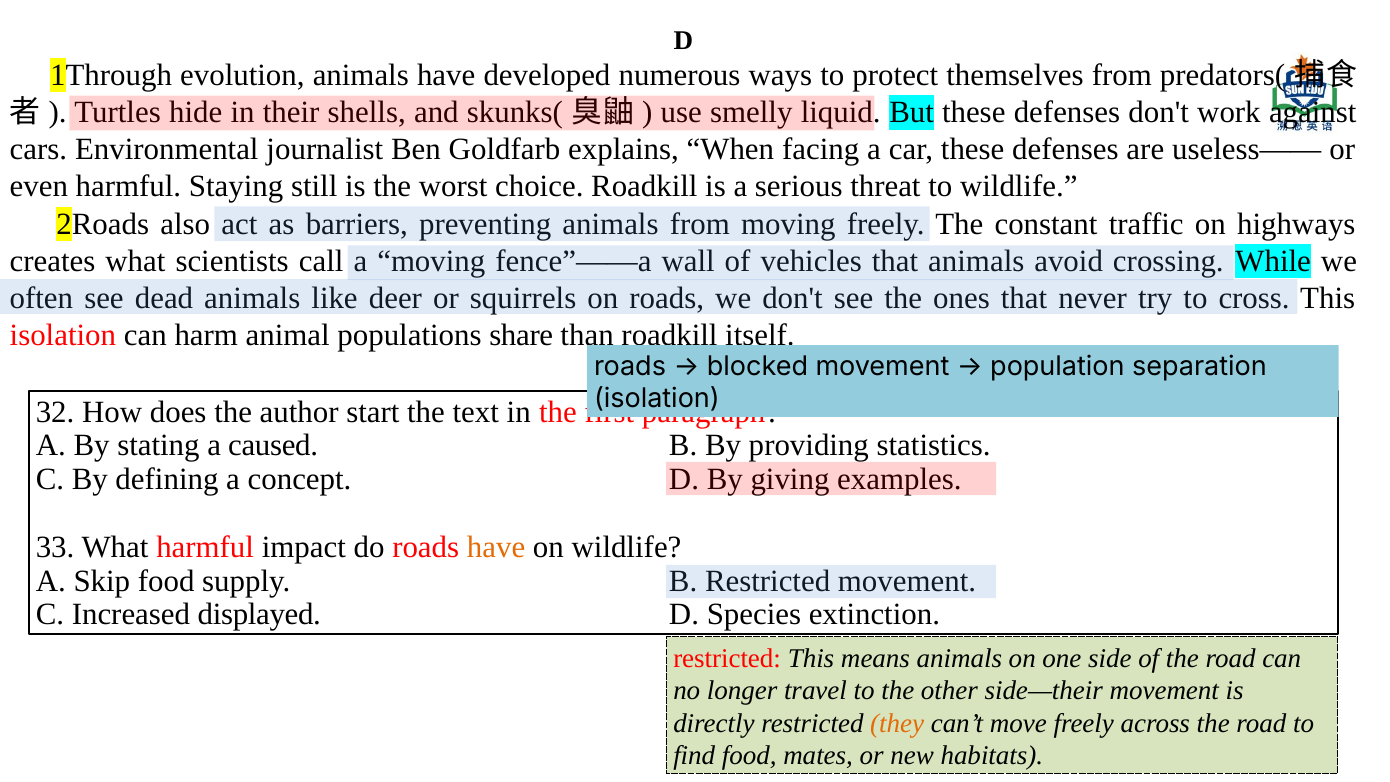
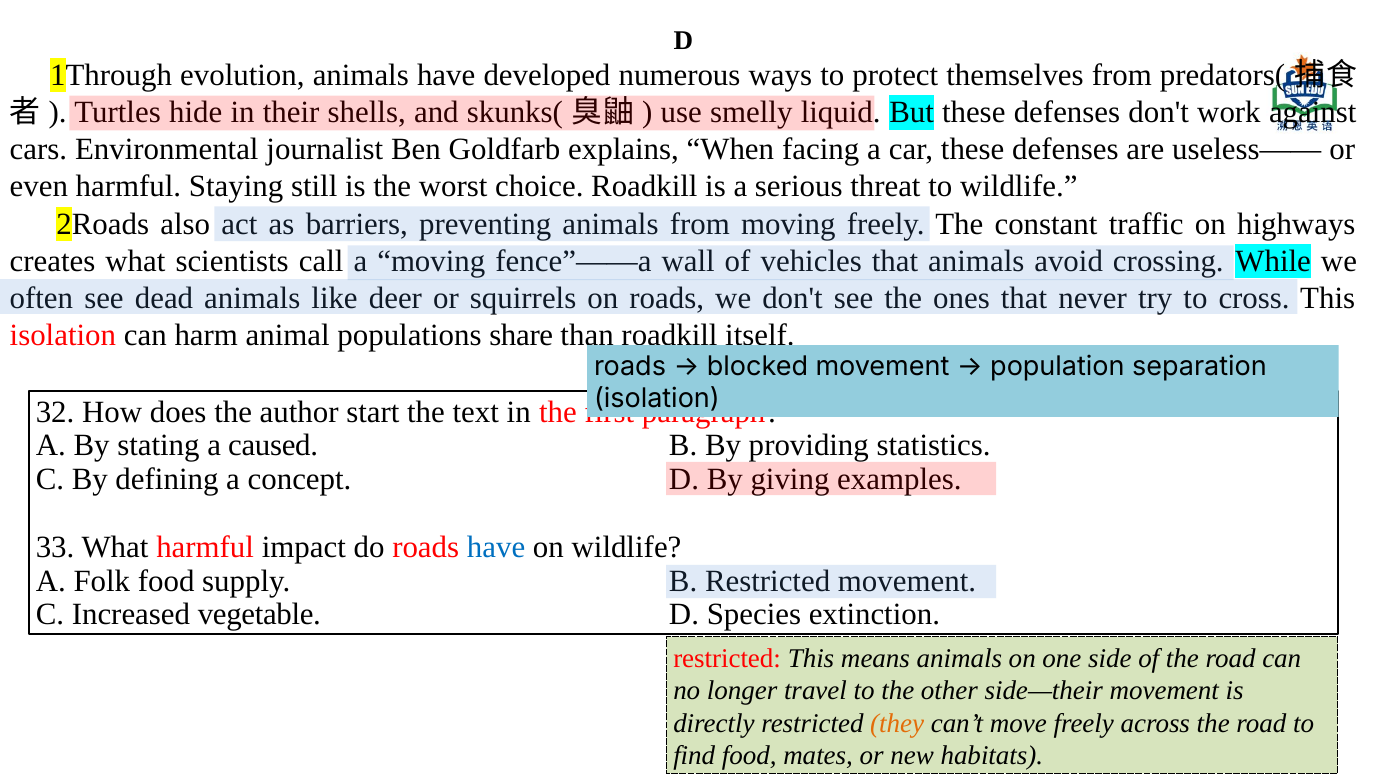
have at (496, 547) colour: orange -> blue
Skip: Skip -> Folk
displayed: displayed -> vegetable
